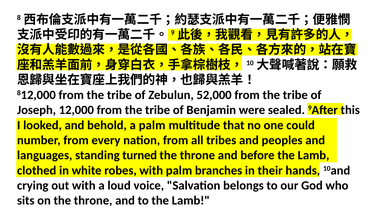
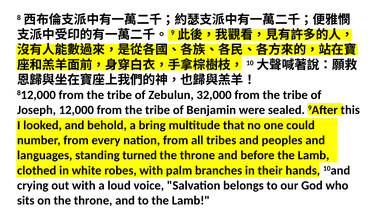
52,000: 52,000 -> 32,000
a palm: palm -> bring
